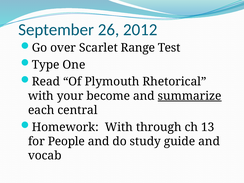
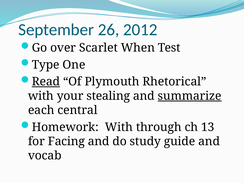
Range: Range -> When
Read underline: none -> present
become: become -> stealing
People: People -> Facing
